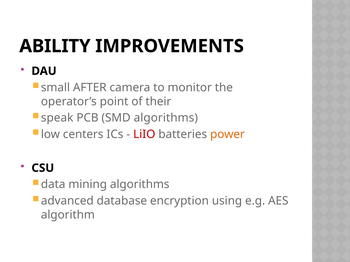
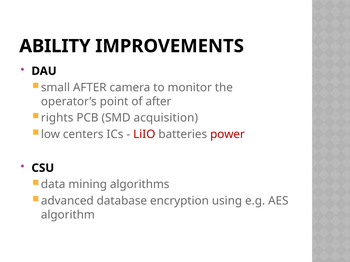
of their: their -> after
speak: speak -> rights
SMD algorithms: algorithms -> acquisition
power colour: orange -> red
